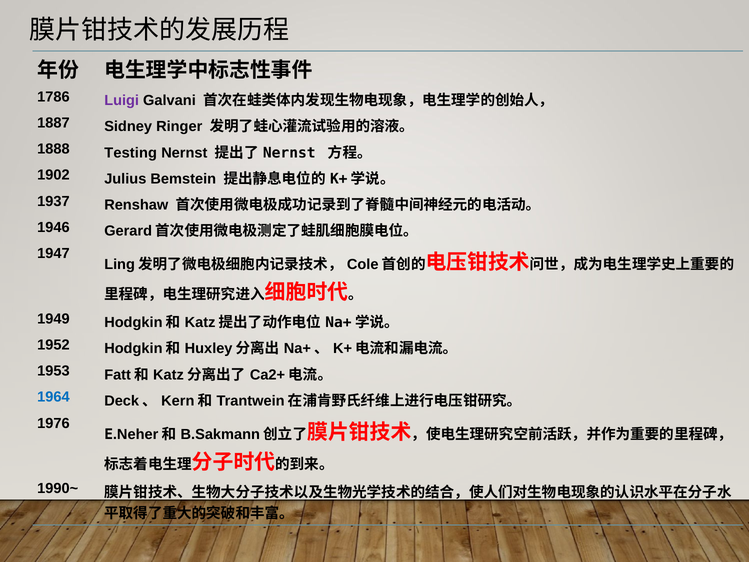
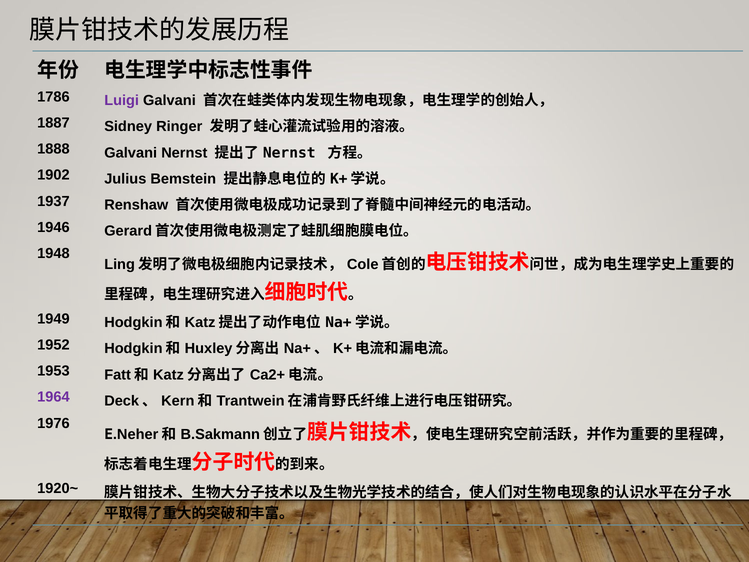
1888 Testing: Testing -> Galvani
1947: 1947 -> 1948
1964 colour: blue -> purple
1990~: 1990~ -> 1920~
